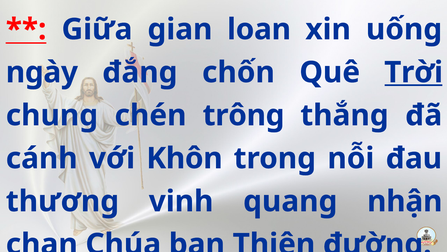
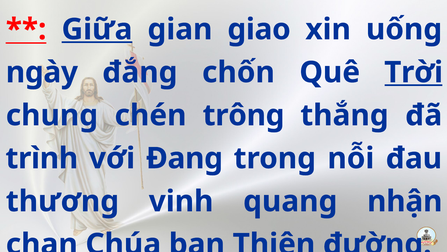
Giữa underline: none -> present
loan: loan -> giao
cánh: cánh -> trình
Khôn: Khôn -> Đang
